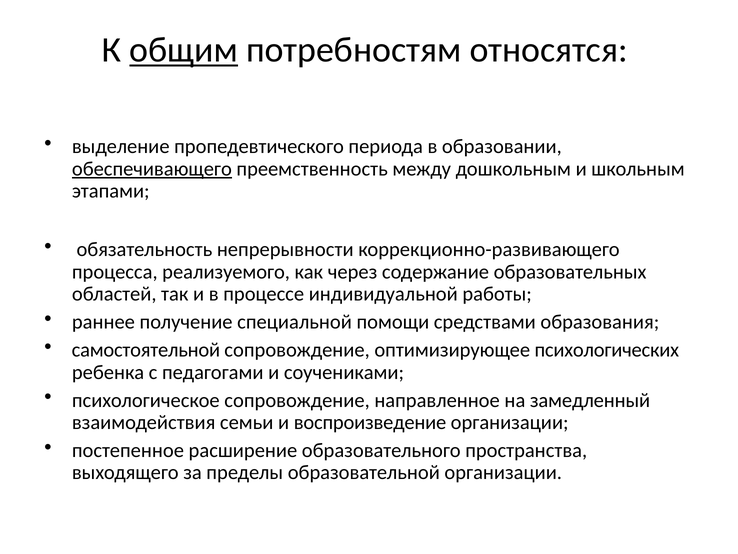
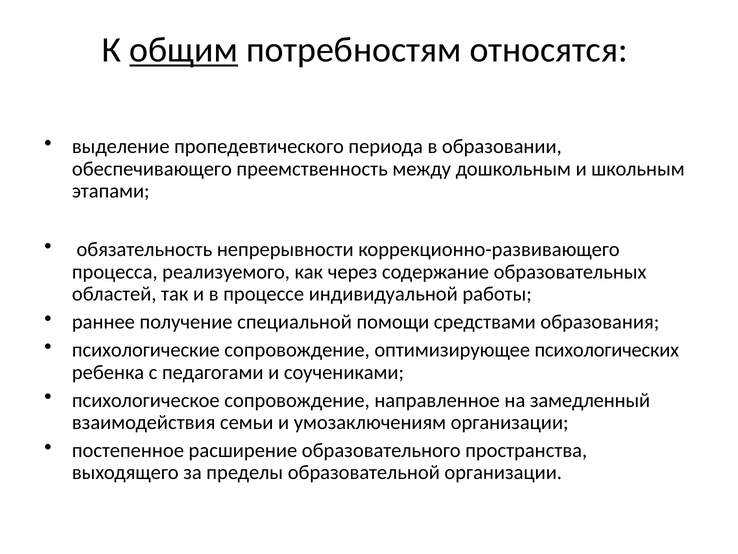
обеспечивающего underline: present -> none
самостоятельной: самостоятельной -> психологические
воспроизведение: воспроизведение -> умозаключениям
